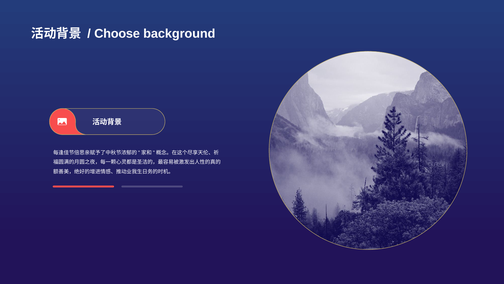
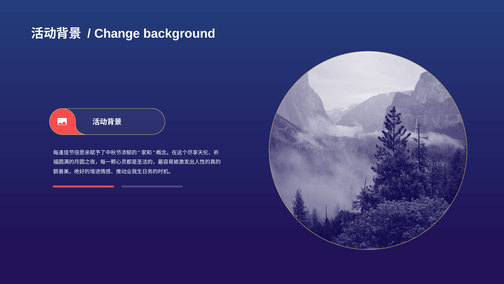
Choose: Choose -> Change
